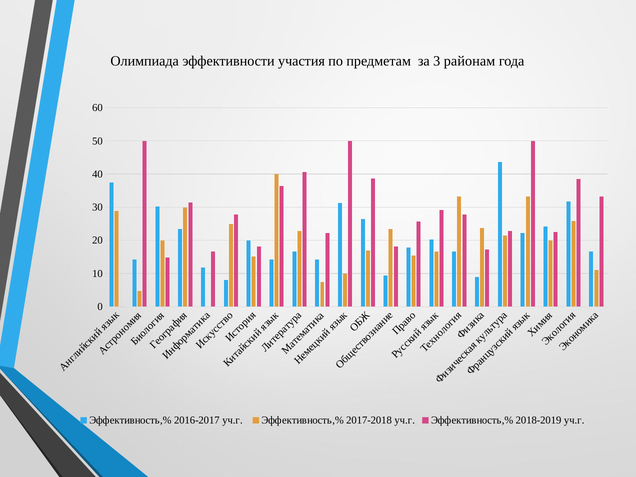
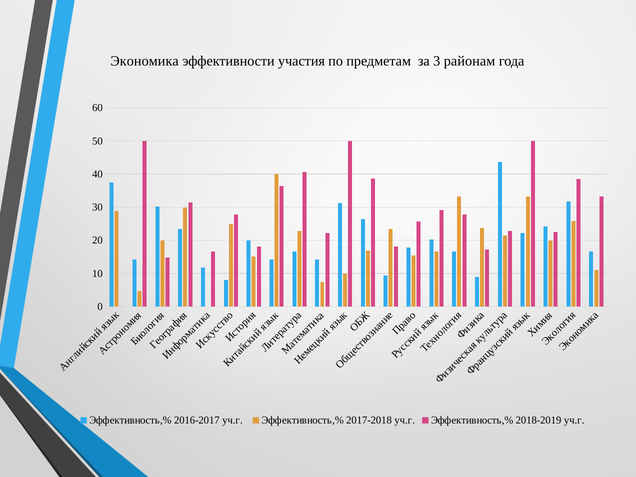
Олимпиада: Олимпиада -> Экономика
